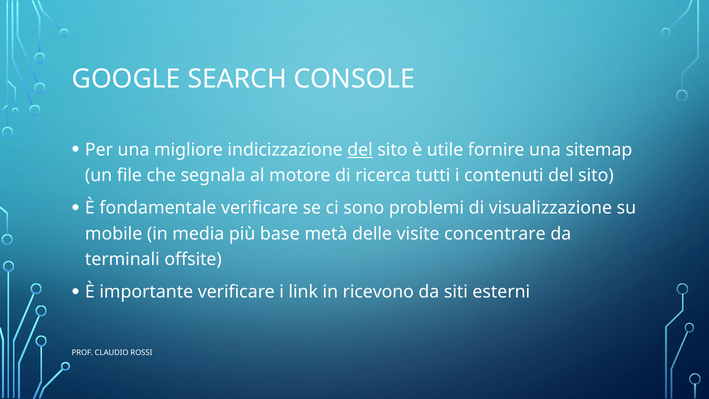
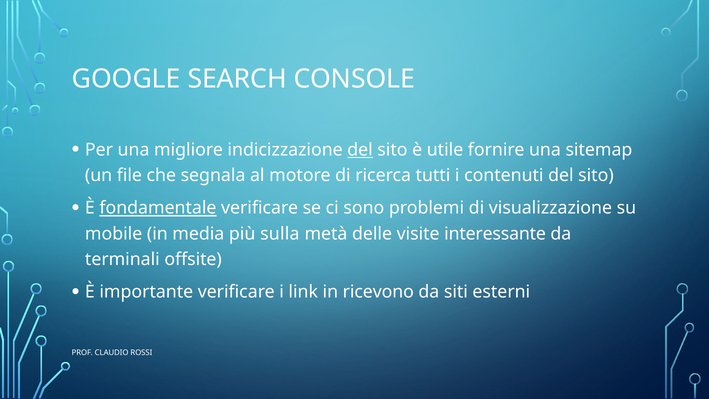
fondamentale underline: none -> present
base: base -> sulla
concentrare: concentrare -> interessante
